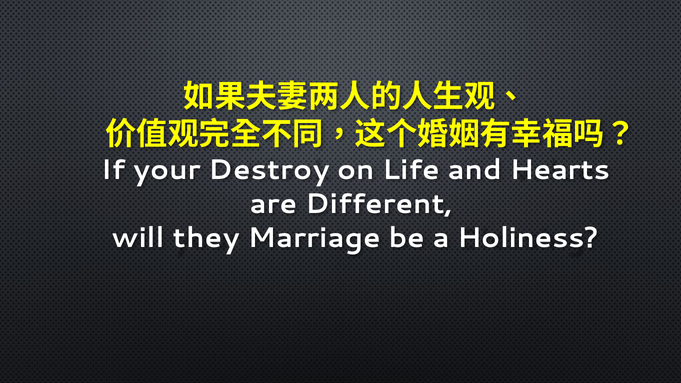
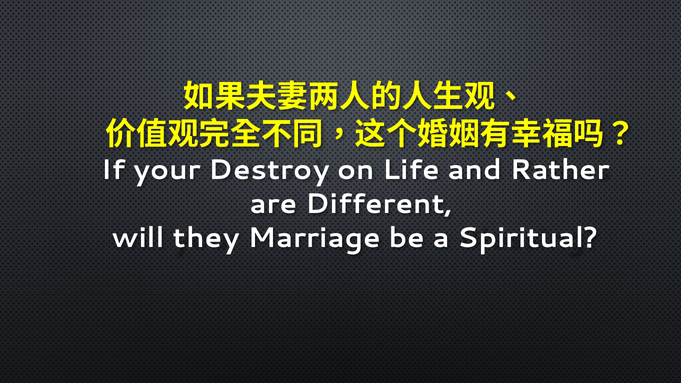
Hearts: Hearts -> Rather
Holiness: Holiness -> Spiritual
